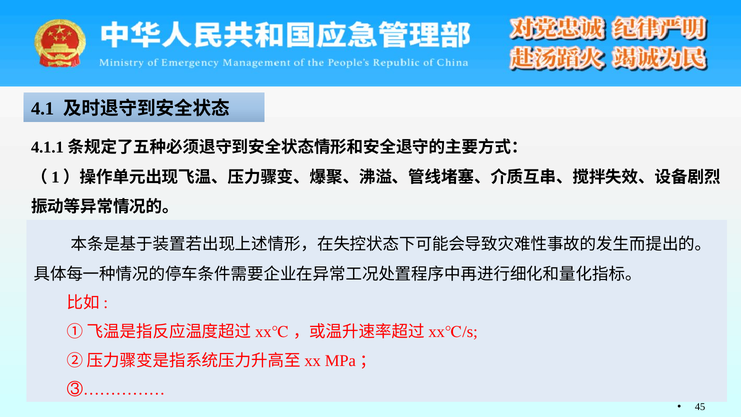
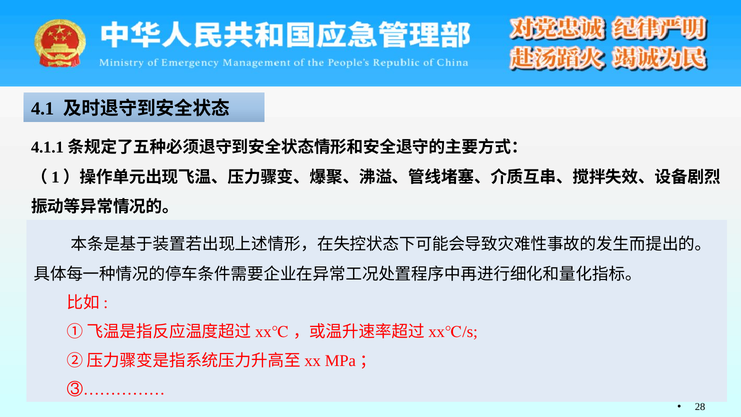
45: 45 -> 28
